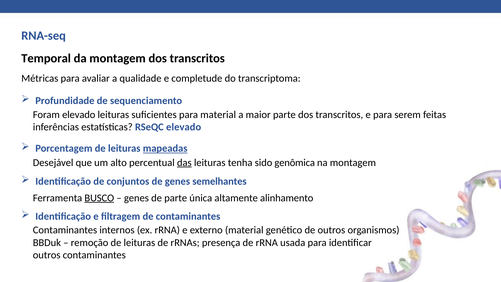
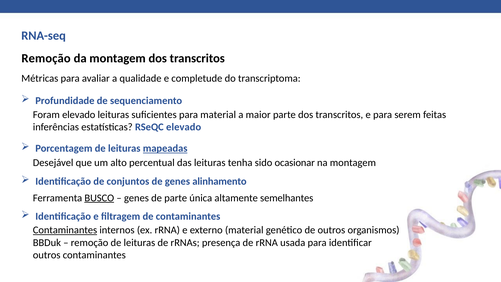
Temporal at (46, 58): Temporal -> Remoção
das underline: present -> none
genômica: genômica -> ocasionar
semelhantes: semelhantes -> alinhamento
alinhamento: alinhamento -> semelhantes
Contaminantes at (65, 230) underline: none -> present
